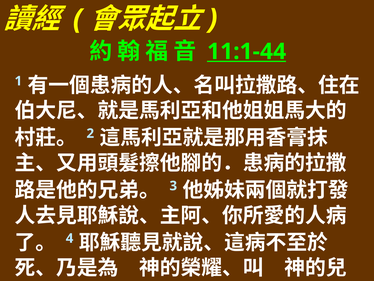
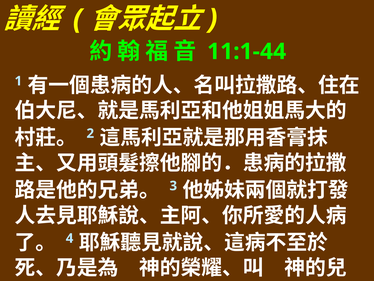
11:1-44 underline: present -> none
